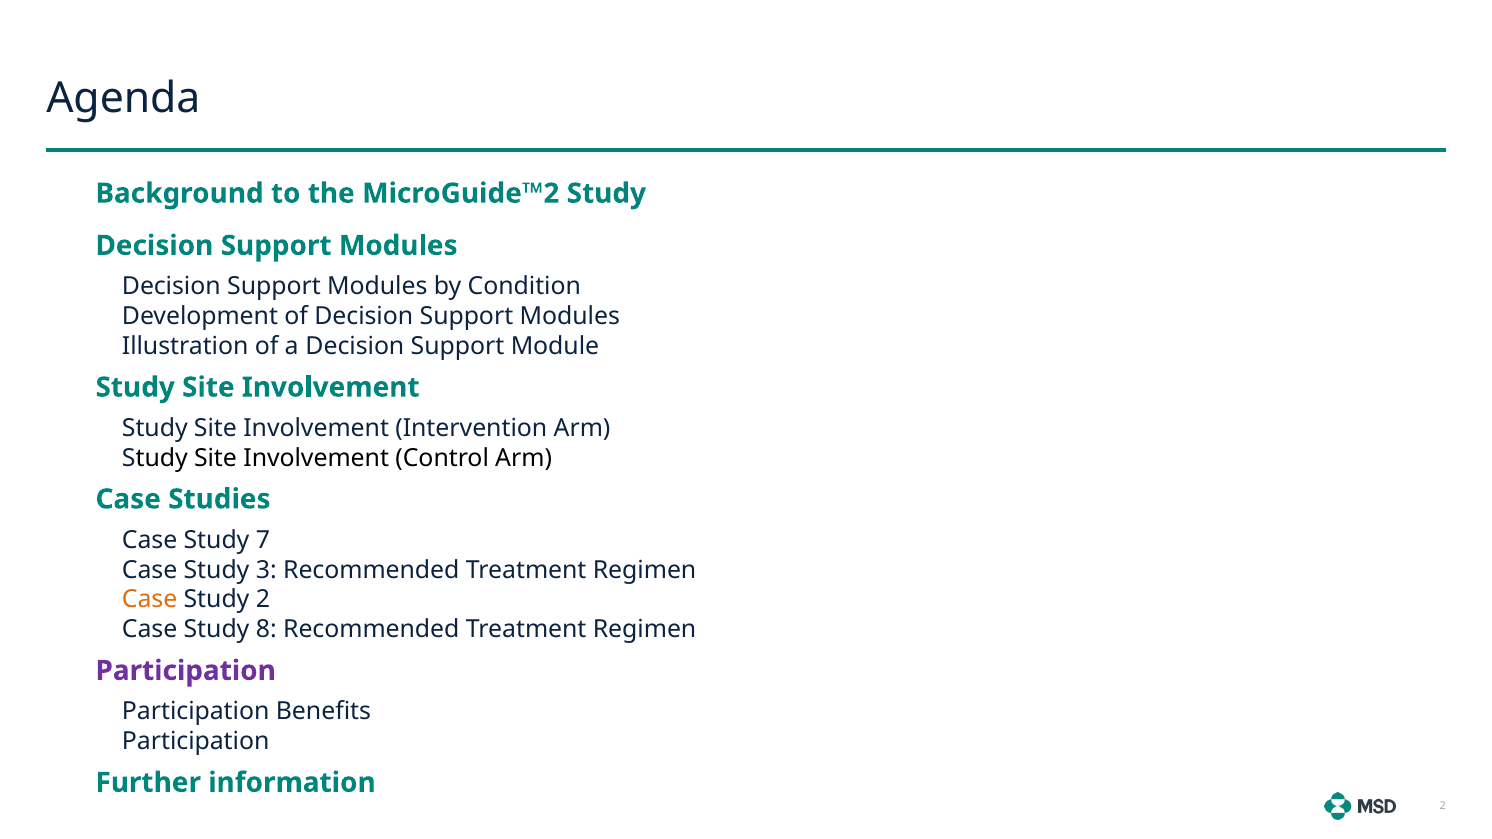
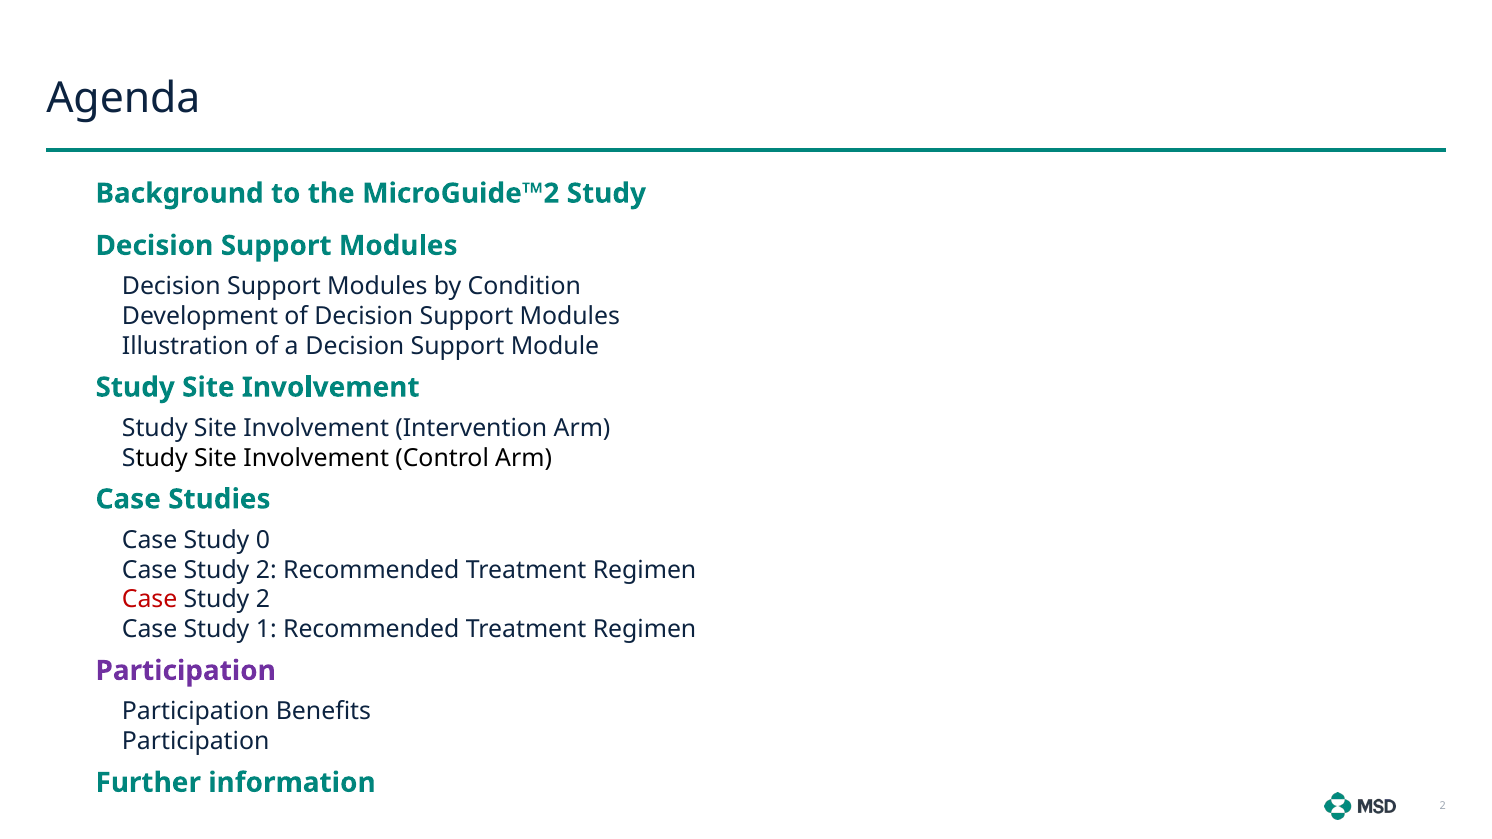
7: 7 -> 0
3 at (266, 570): 3 -> 2
Case at (150, 600) colour: orange -> red
8: 8 -> 1
